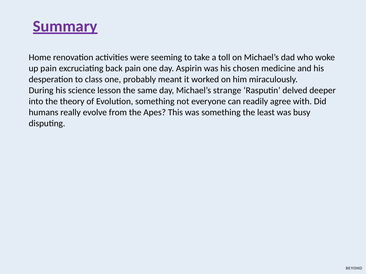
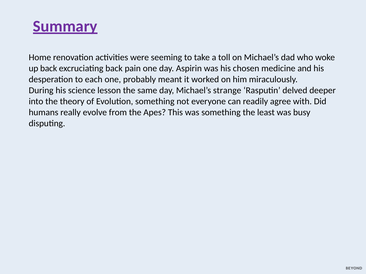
up pain: pain -> back
class: class -> each
